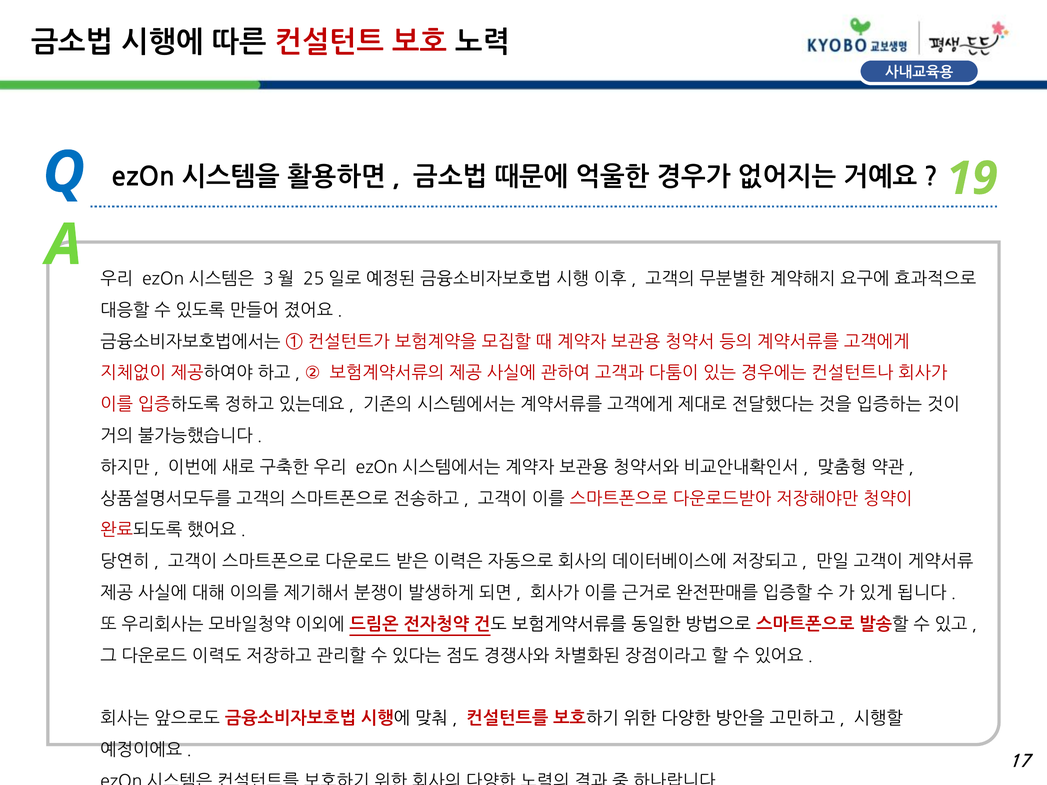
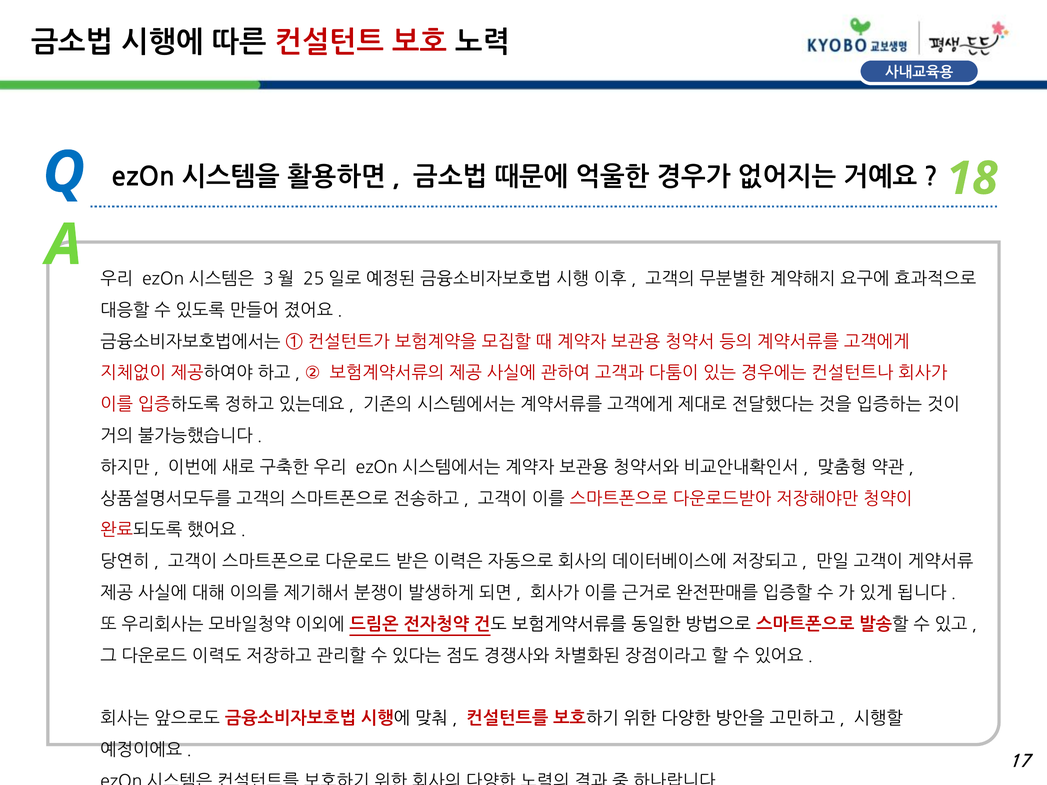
19: 19 -> 18
